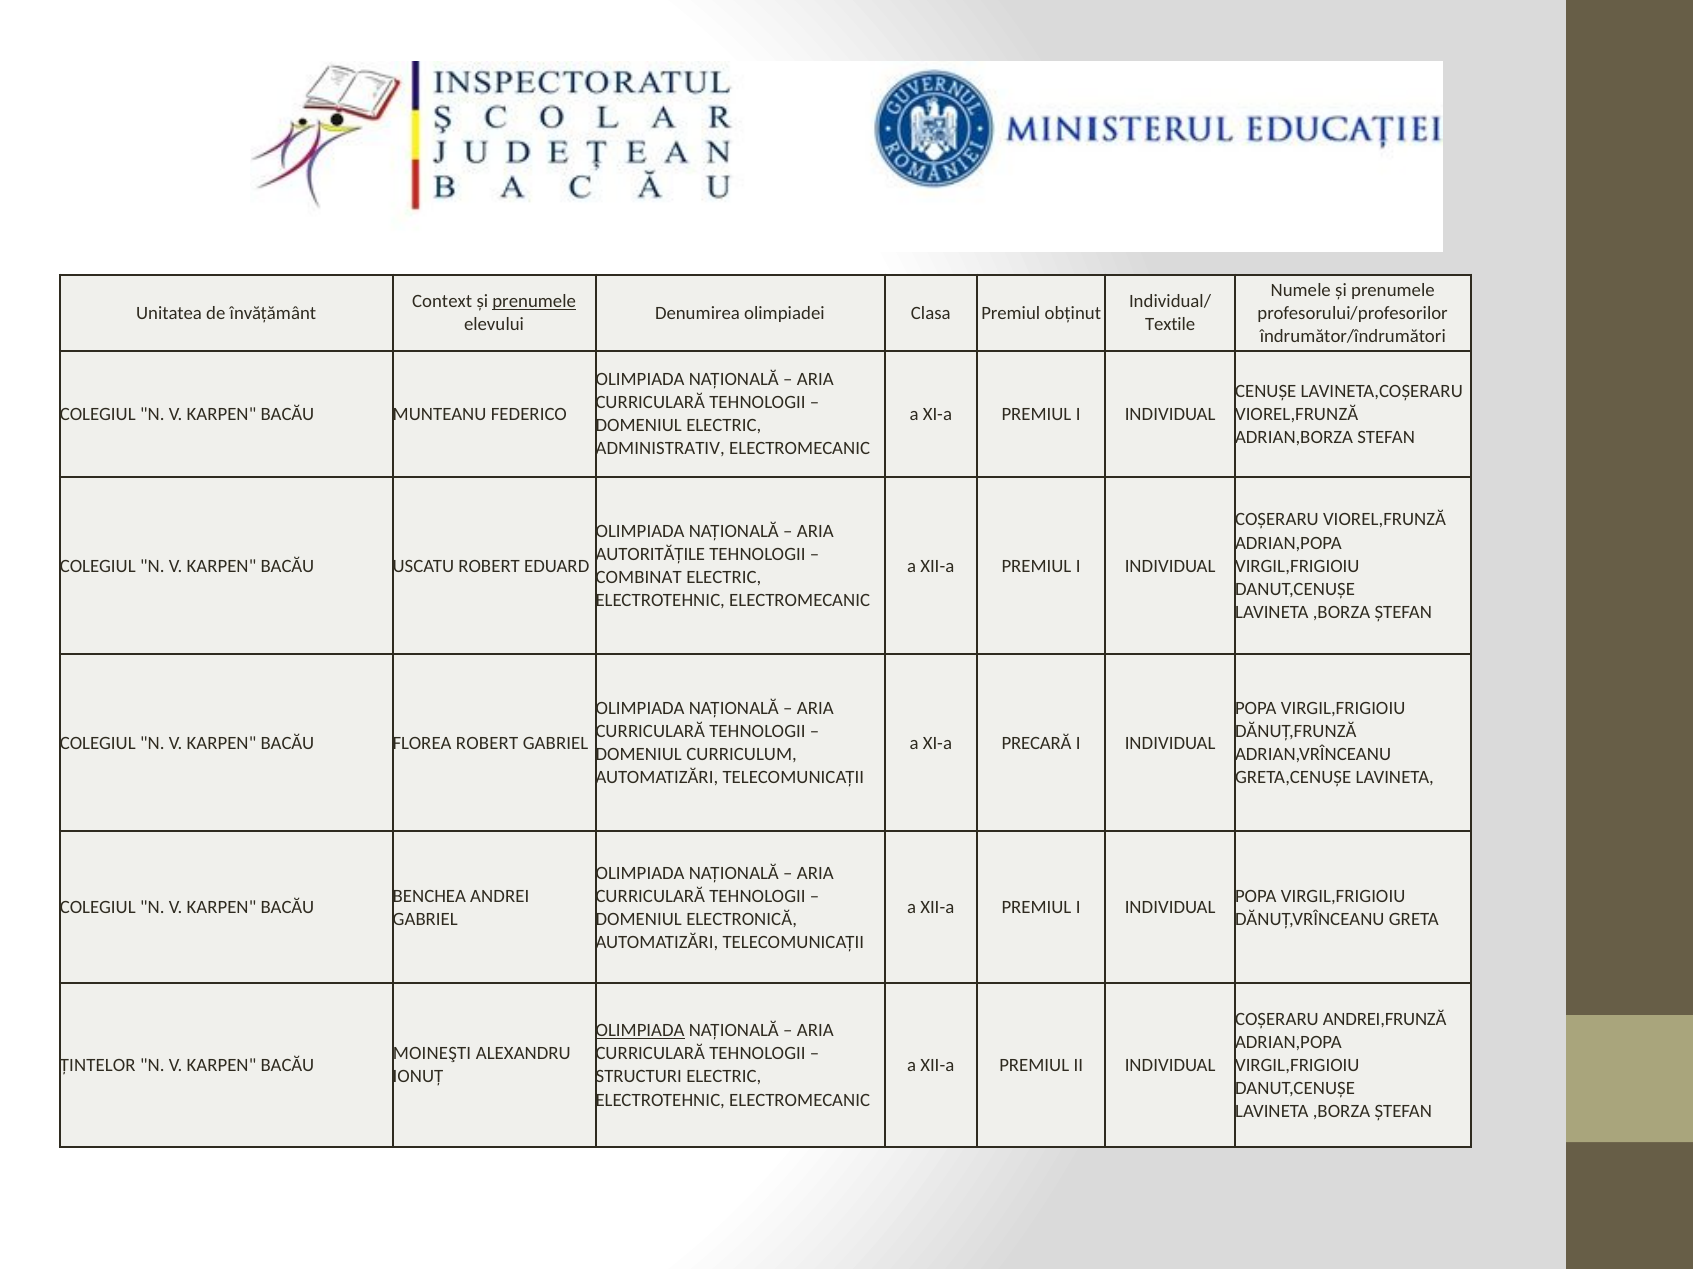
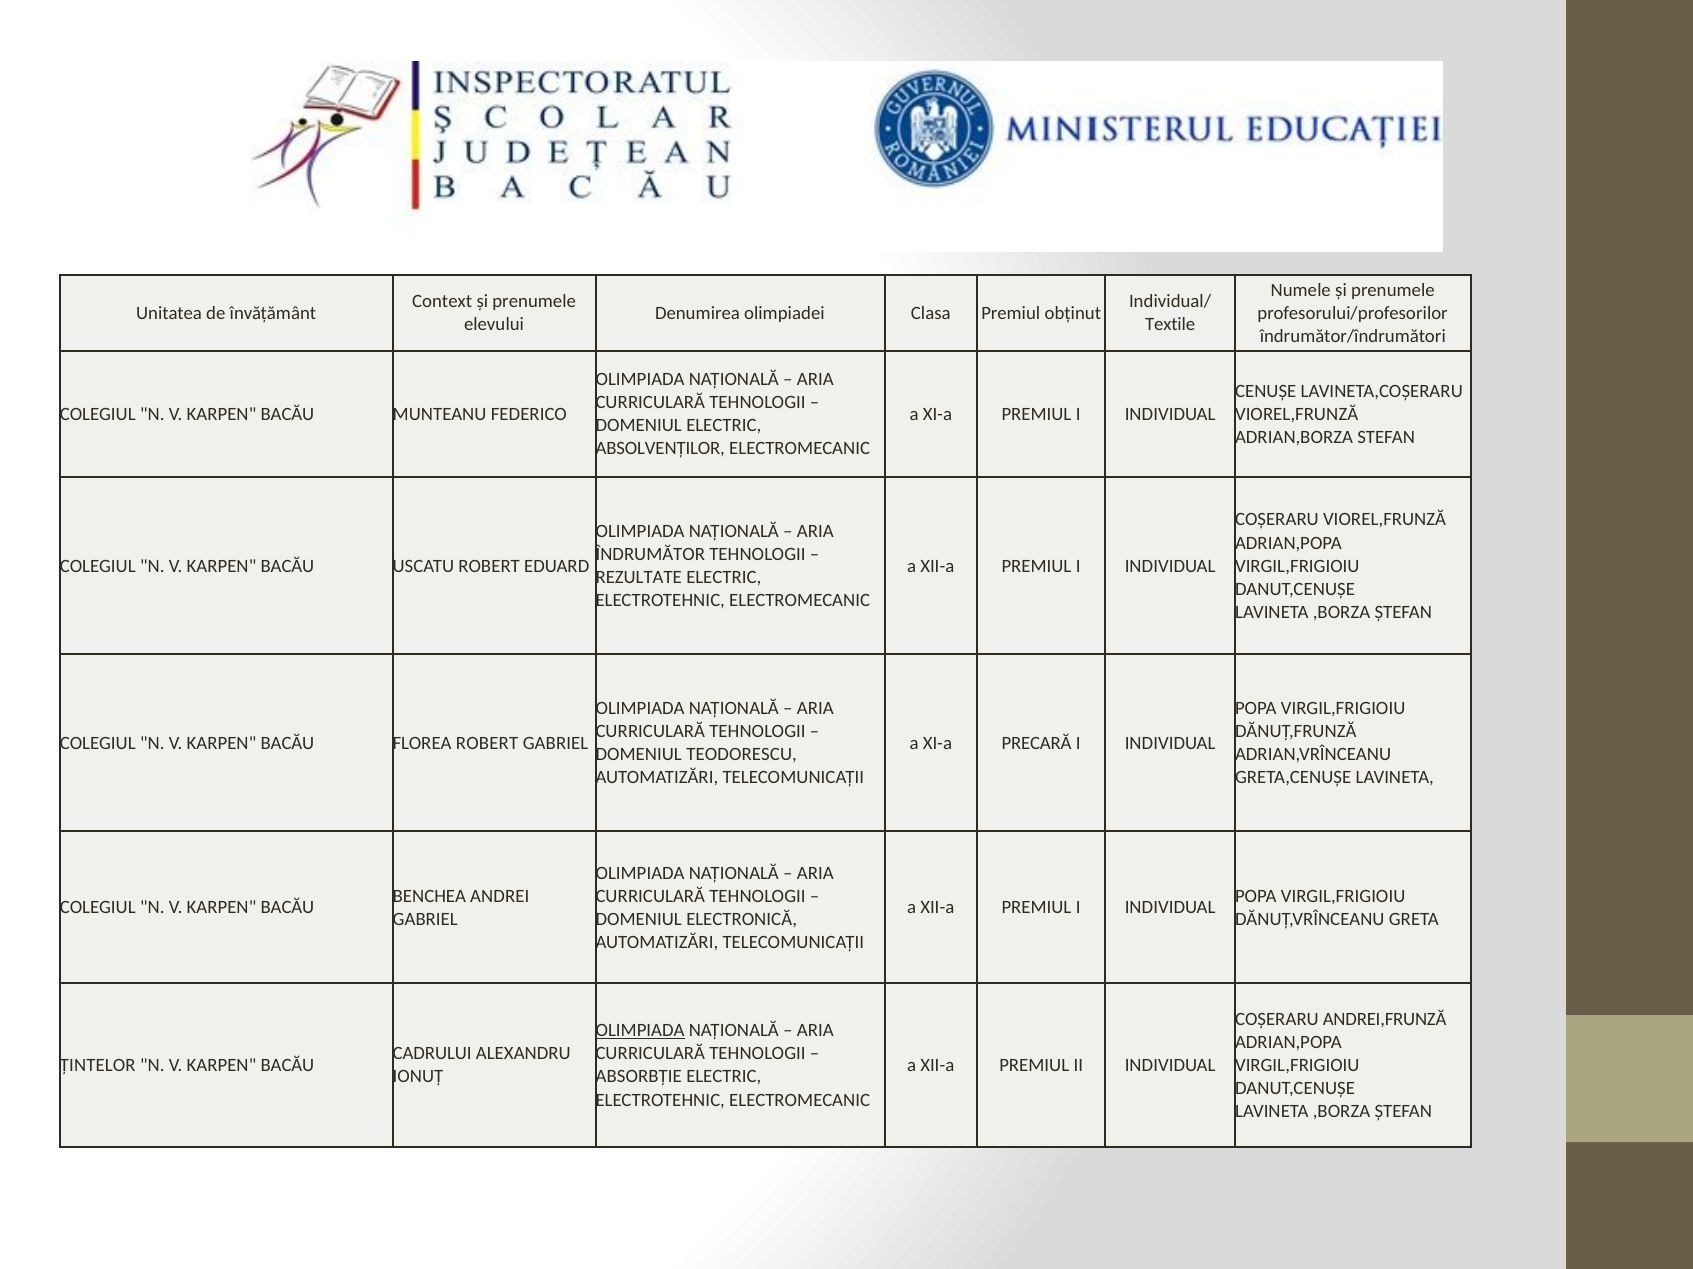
prenumele at (534, 302) underline: present -> none
ADMINISTRATIV: ADMINISTRATIV -> ABSOLVENŢILOR
AUTORITĂŢILE: AUTORITĂŢILE -> ÎNDRUMĂTOR
COMBINAT: COMBINAT -> REZULTATE
CURRICULUM: CURRICULUM -> TEODORESCU
MOINEŞTI: MOINEŞTI -> CADRULUI
STRUCTURI: STRUCTURI -> ABSORBŢIE
